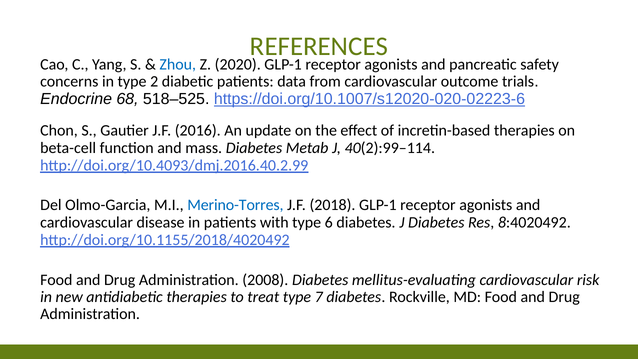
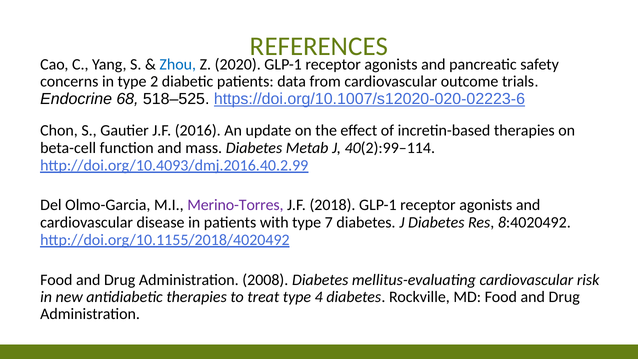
Merino-Torres colour: blue -> purple
6: 6 -> 7
7: 7 -> 4
